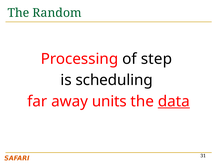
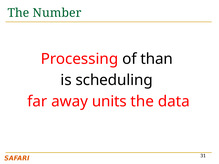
Random: Random -> Number
step: step -> than
data underline: present -> none
